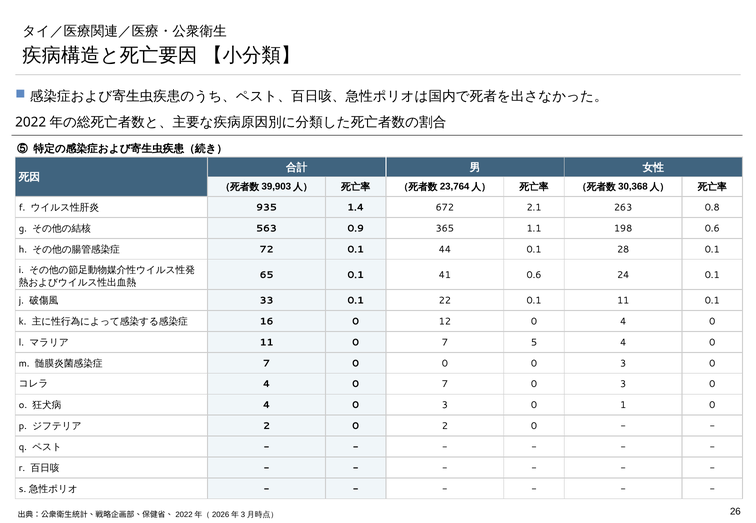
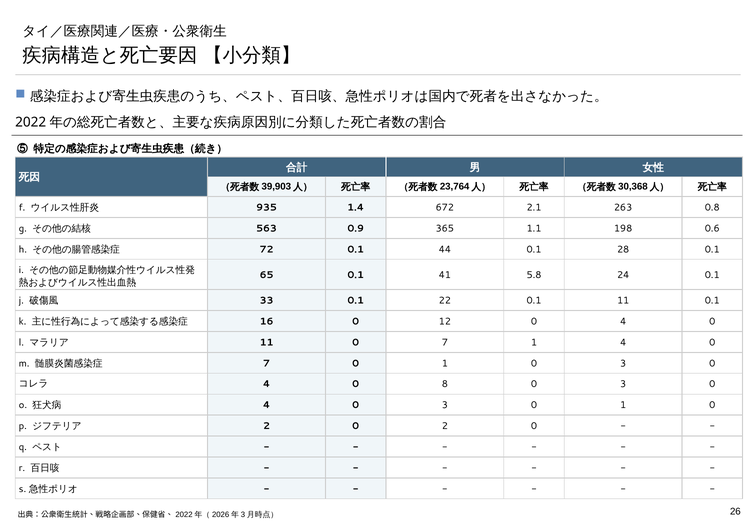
41 0.6: 0.6 -> 5.8
7 5: 5 -> 1
7 0 0: 0 -> 1
4 0 7: 7 -> 8
